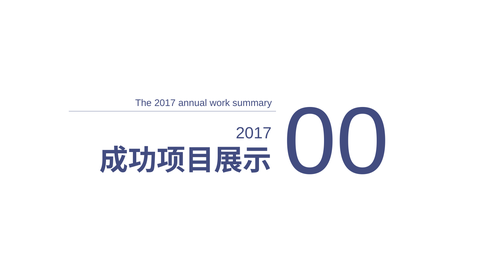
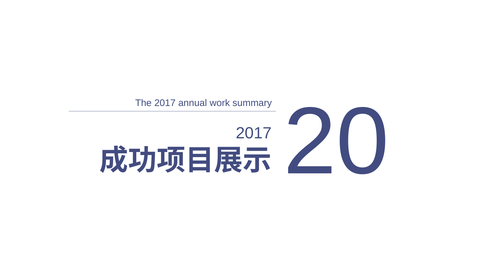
00: 00 -> 20
